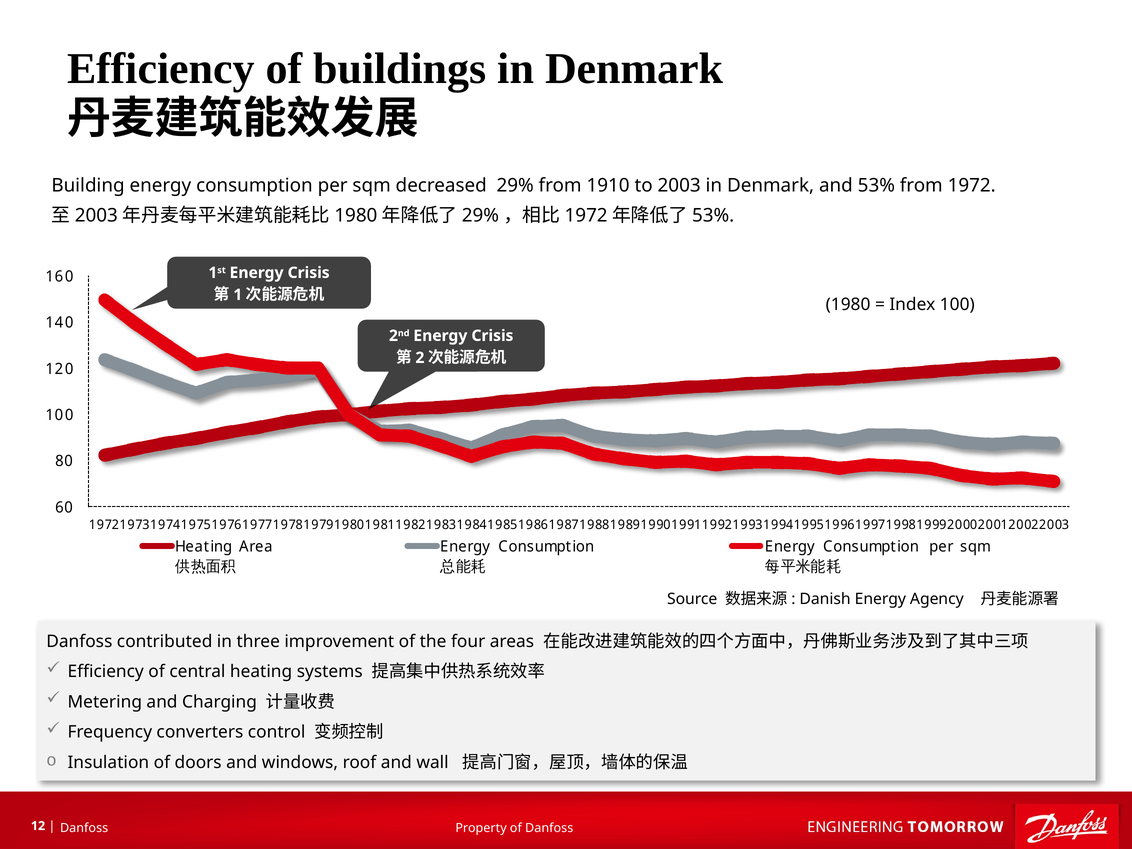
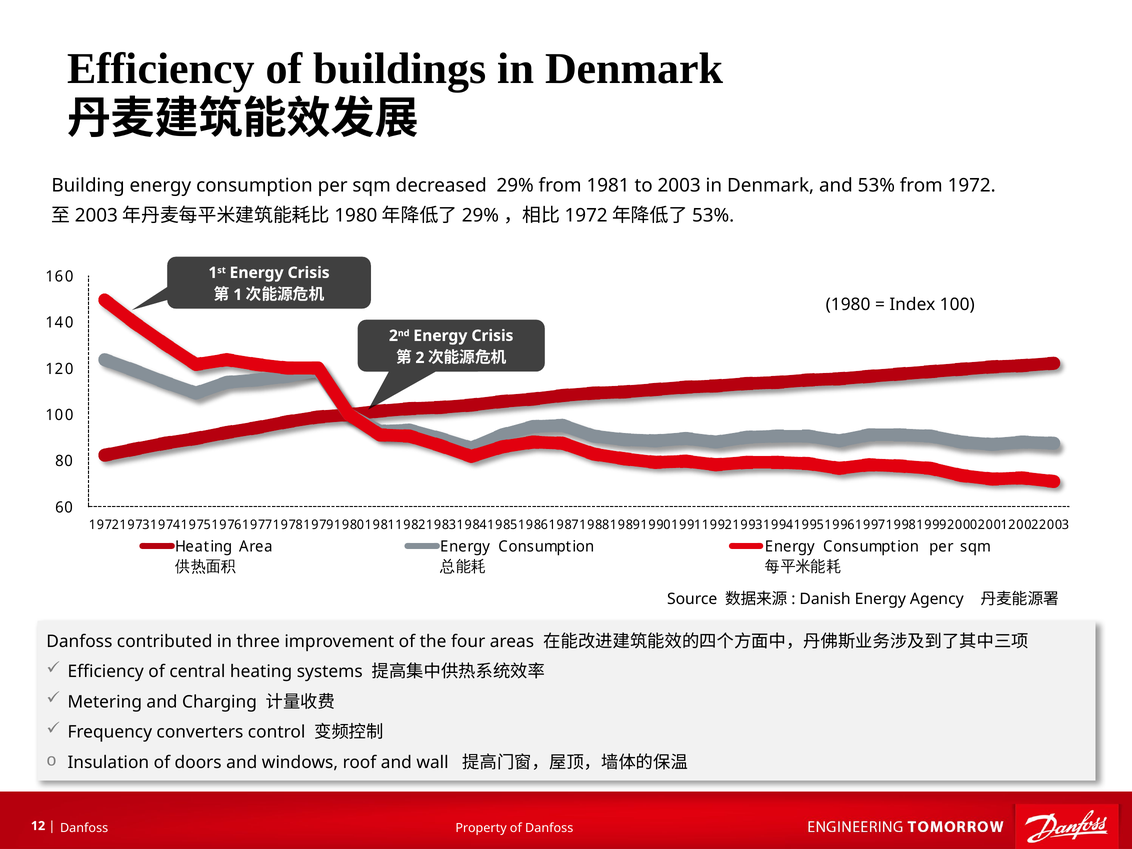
1910: 1910 -> 1981
